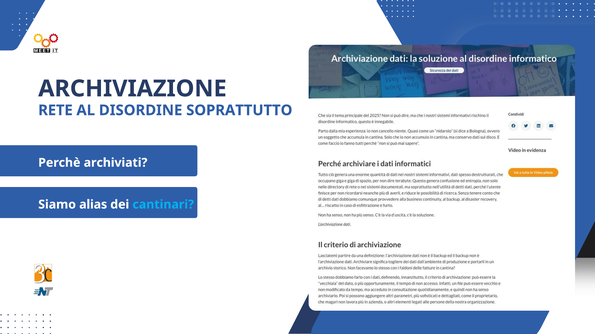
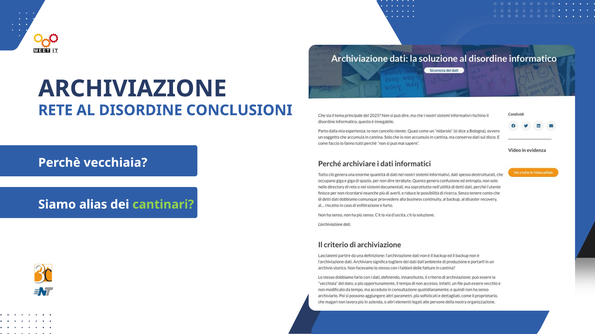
SOPRATTUTTO: SOPRATTUTTO -> CONCLUSIONI
archiviati: archiviati -> vecchiaia
cantinari colour: light blue -> light green
